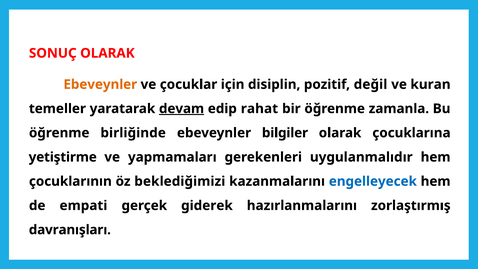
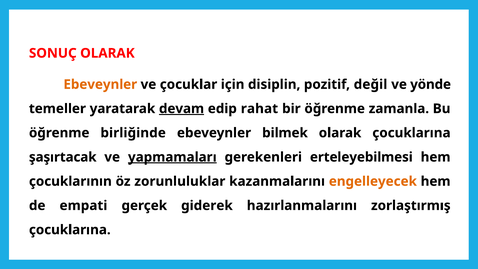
kuran: kuran -> yönde
bilgiler: bilgiler -> bilmek
yetiştirme: yetiştirme -> şaşırtacak
yapmamaları underline: none -> present
uygulanmalıdır: uygulanmalıdır -> erteleyebilmesi
beklediğimizi: beklediğimizi -> zorunluluklar
engelleyecek colour: blue -> orange
davranışları at (70, 230): davranışları -> çocuklarına
